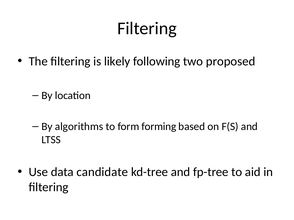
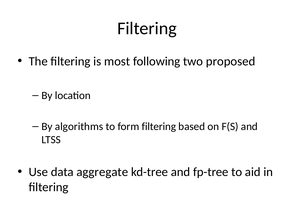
likely: likely -> most
form forming: forming -> filtering
candidate: candidate -> aggregate
